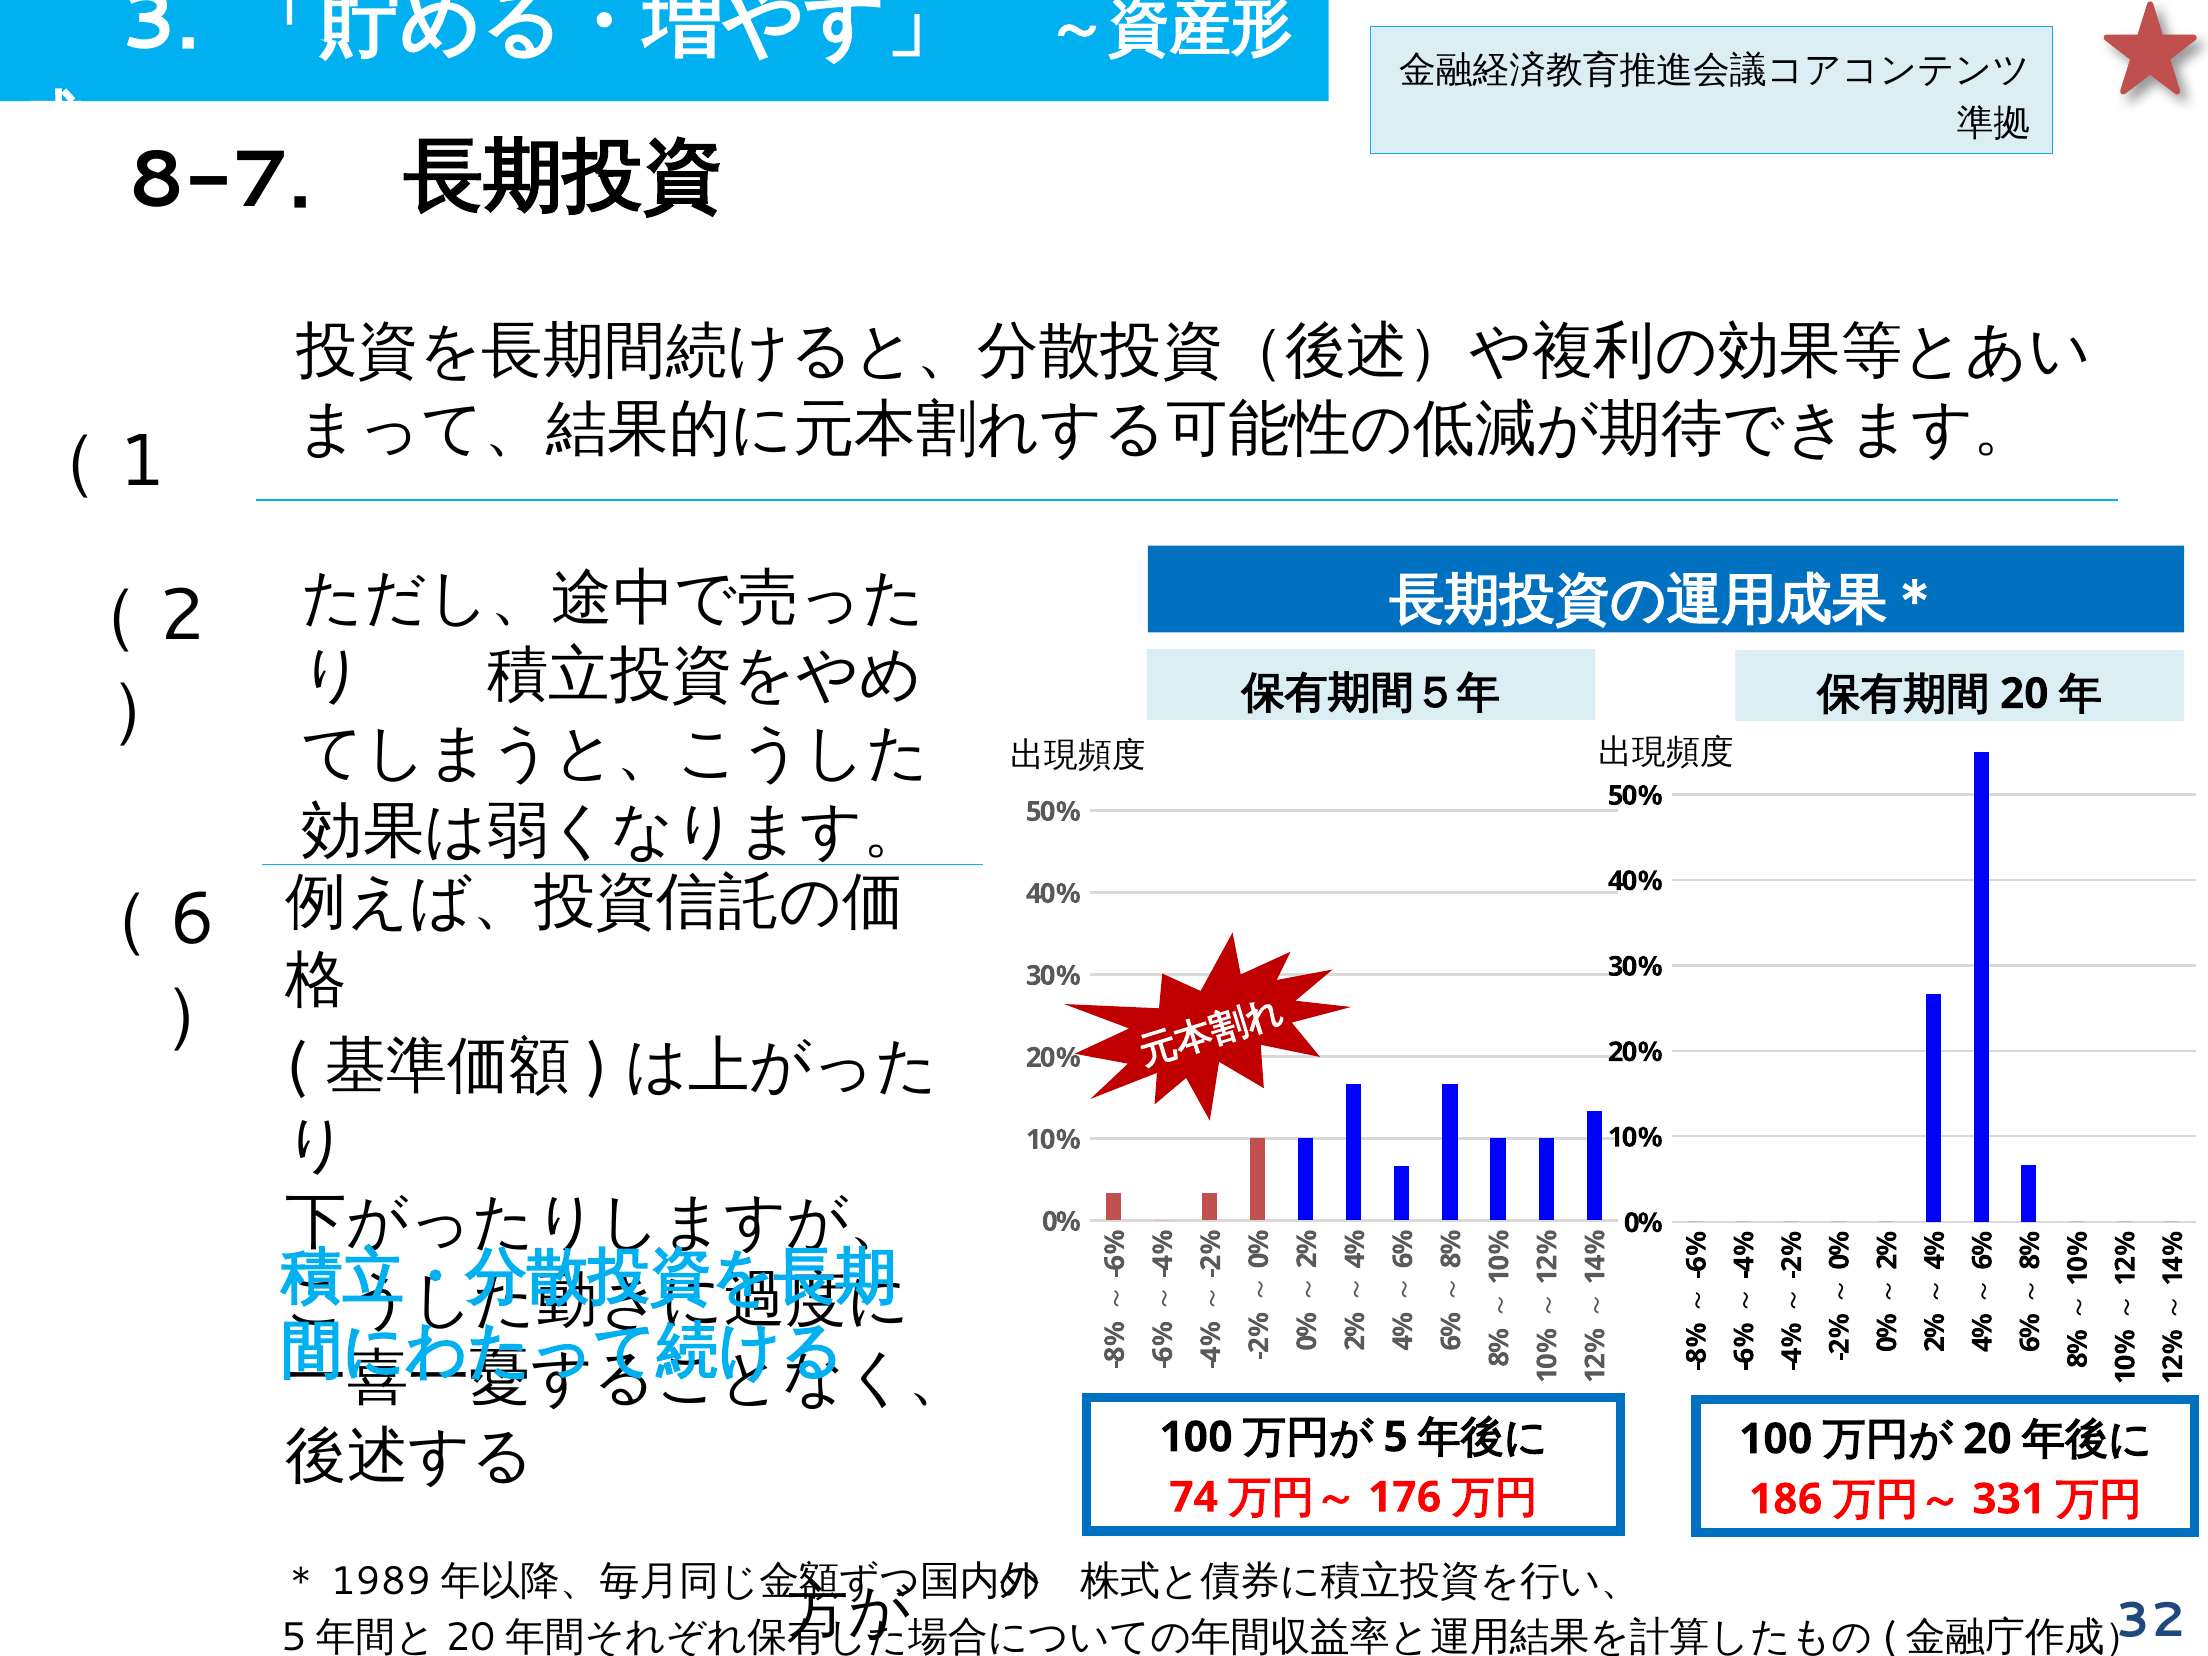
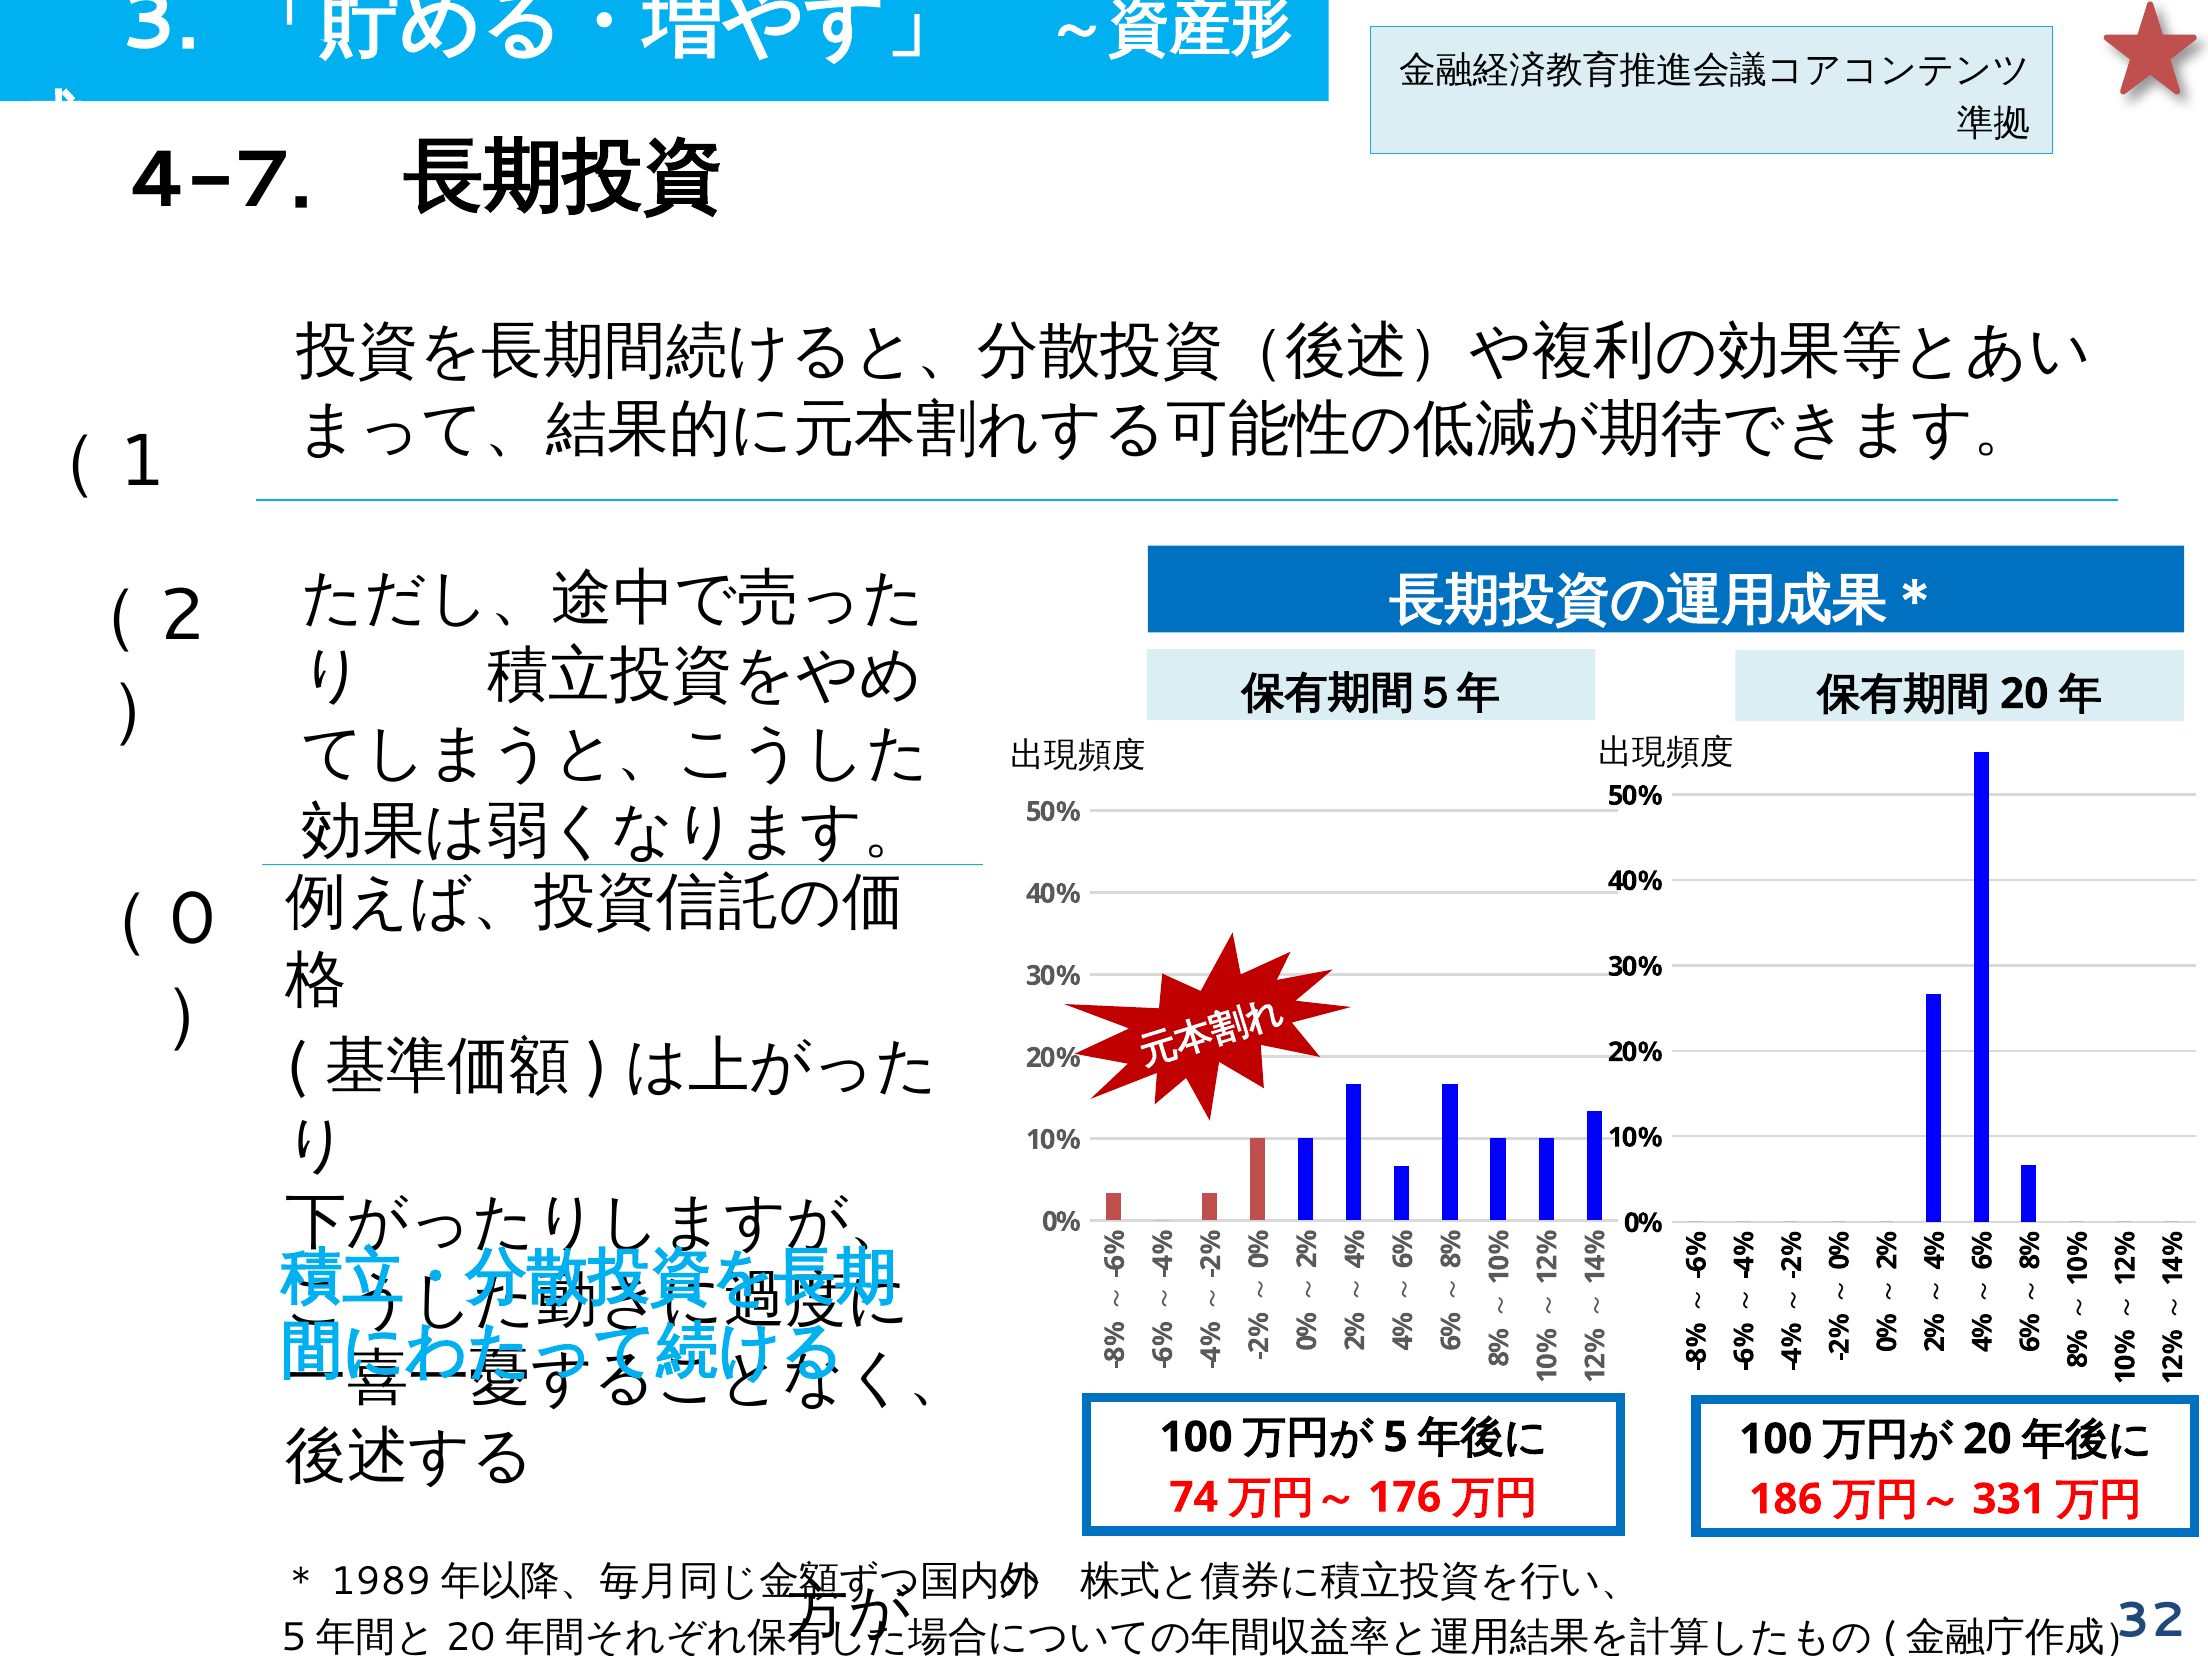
8-7: 8-7 -> 4-7
6 at (193, 920): 6 -> 0
